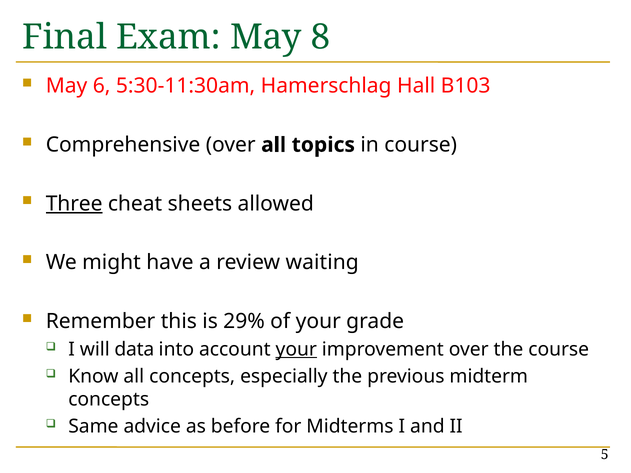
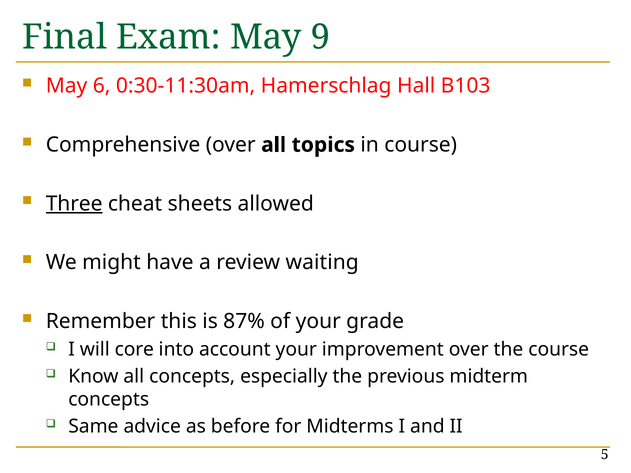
8: 8 -> 9
5:30-11:30am: 5:30-11:30am -> 0:30-11:30am
29%: 29% -> 87%
data: data -> core
your at (296, 349) underline: present -> none
